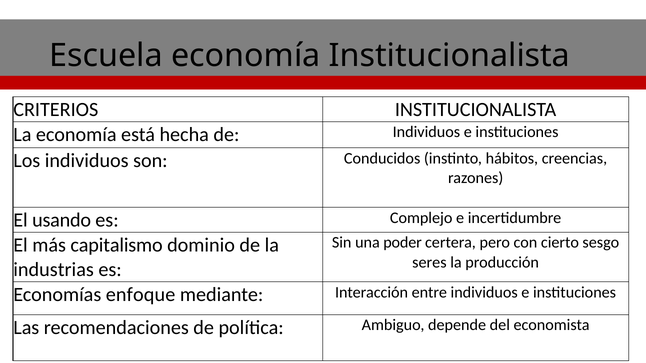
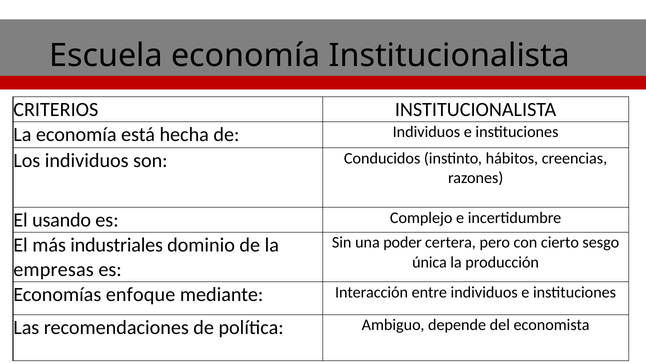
capitalismo: capitalismo -> industriales
seres: seres -> única
industrias: industrias -> empresas
